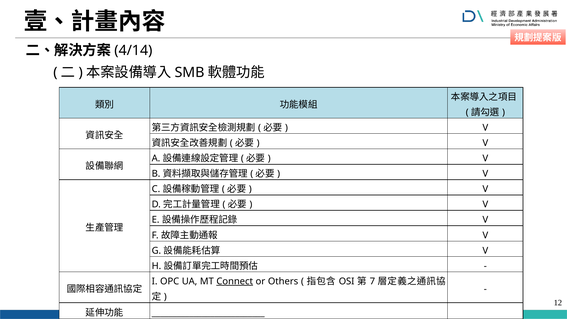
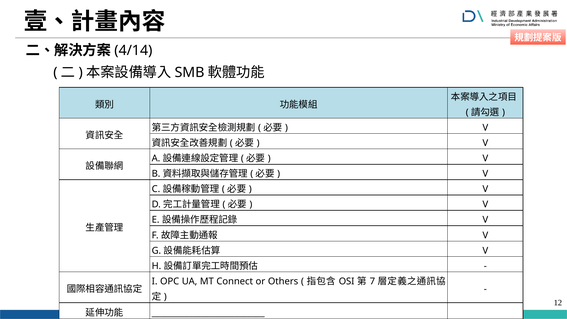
Connect underline: present -> none
